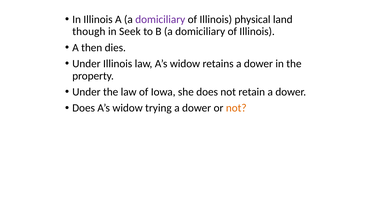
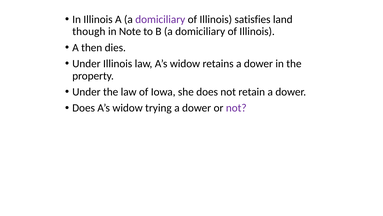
physical: physical -> satisfies
Seek: Seek -> Note
not at (236, 108) colour: orange -> purple
